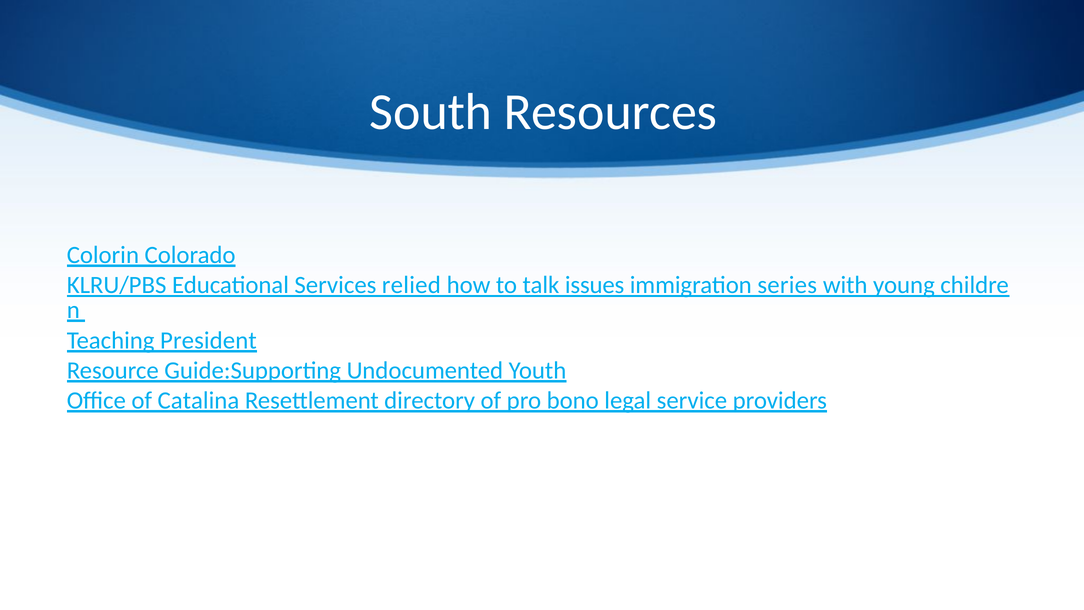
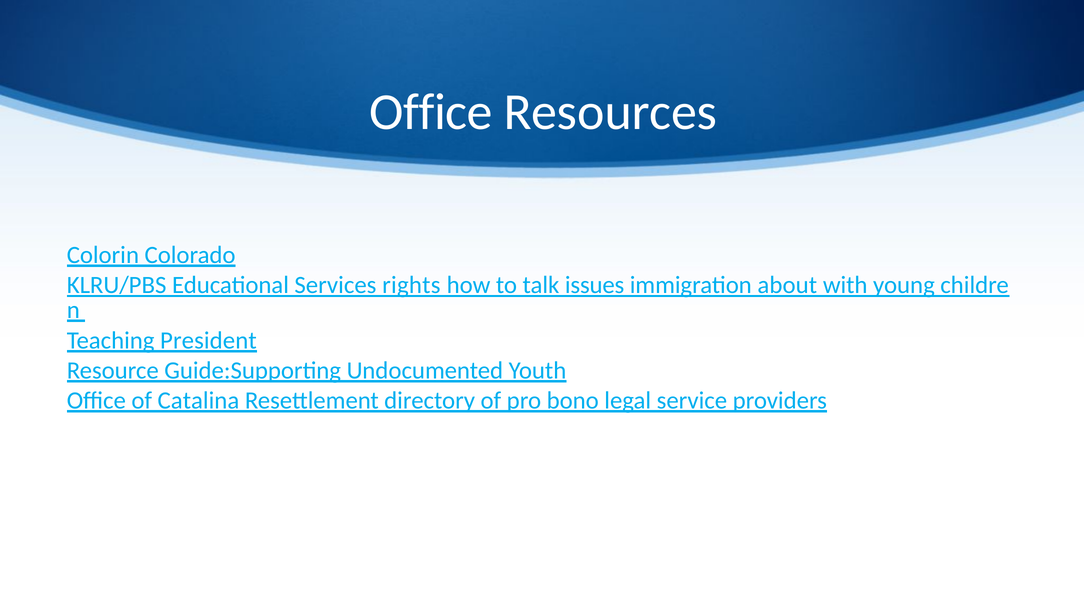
South at (431, 112): South -> Office
relied: relied -> rights
series: series -> about
